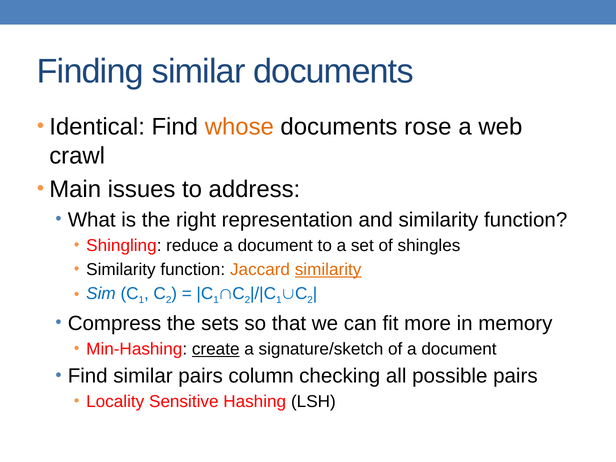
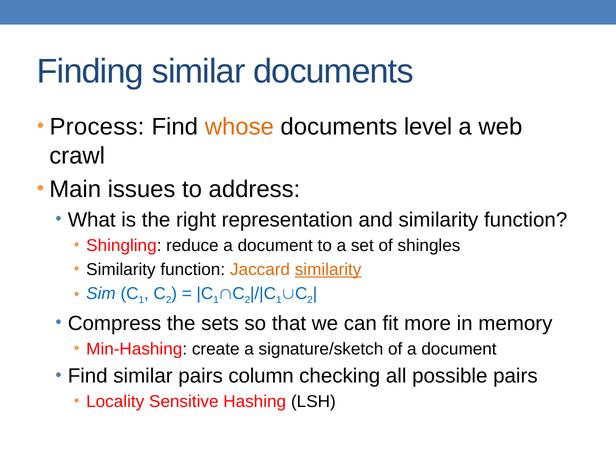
Identical: Identical -> Process
rose: rose -> level
create underline: present -> none
